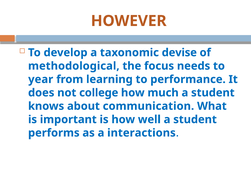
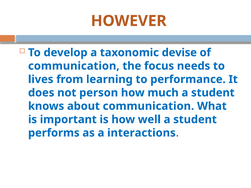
methodological at (74, 66): methodological -> communication
year: year -> lives
college: college -> person
